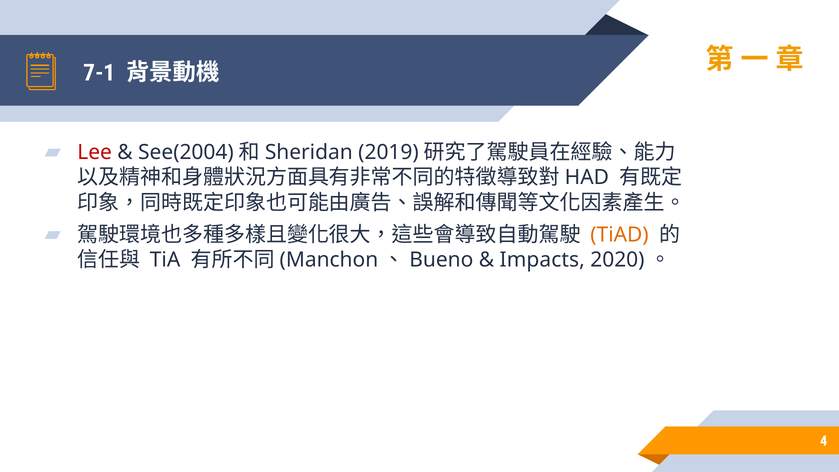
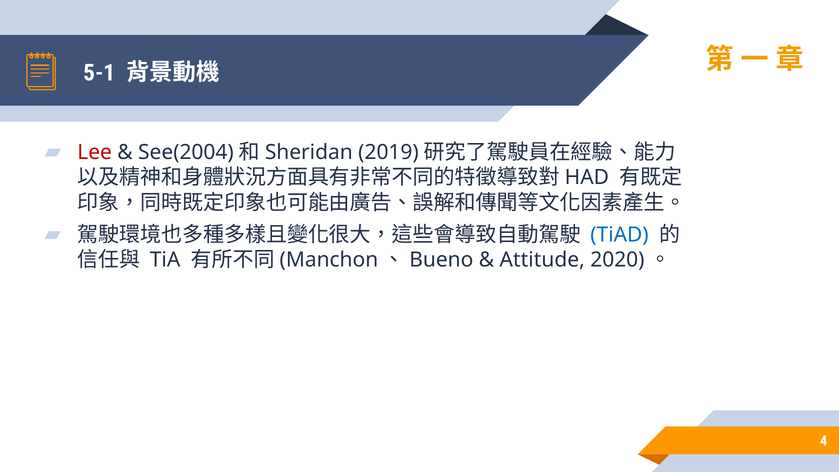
7-1: 7-1 -> 5-1
TiAD colour: orange -> blue
Impacts: Impacts -> Attitude
